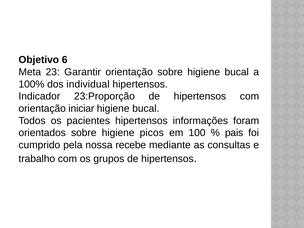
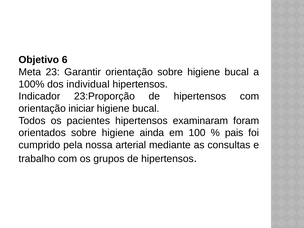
informações: informações -> examinaram
picos: picos -> ainda
recebe: recebe -> arterial
